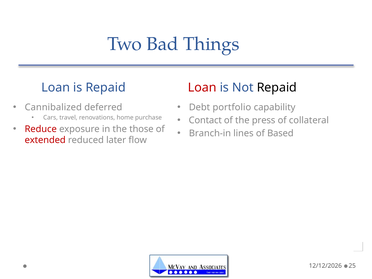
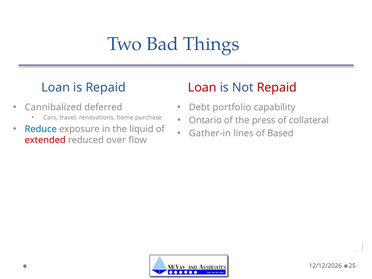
Repaid at (277, 88) colour: black -> red
Contact: Contact -> Ontario
Reduce colour: red -> blue
those: those -> liquid
Branch-in: Branch-in -> Gather-in
later: later -> over
